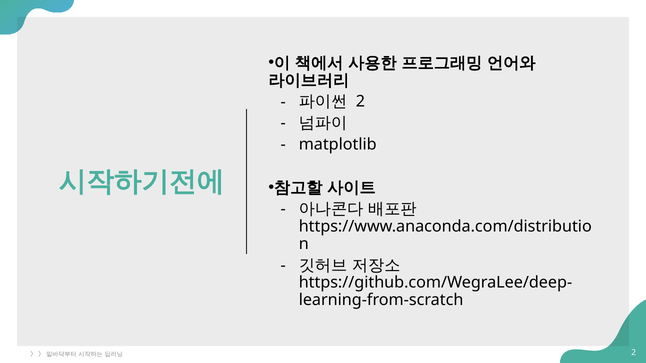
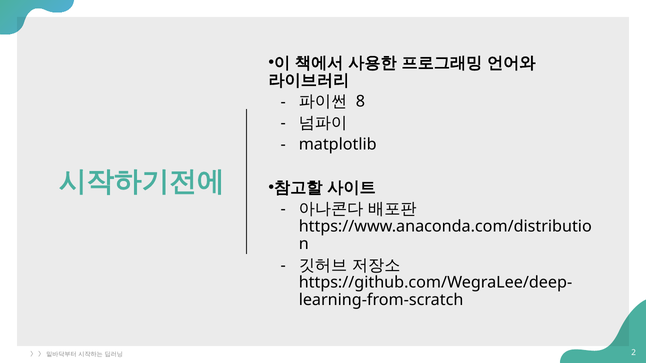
2 at (360, 102): 2 -> 8
